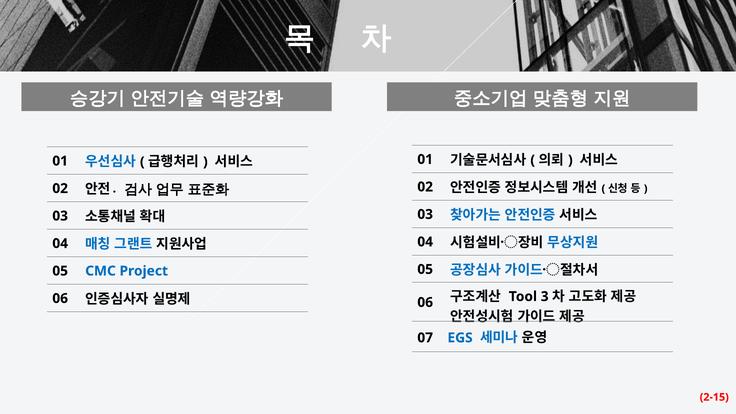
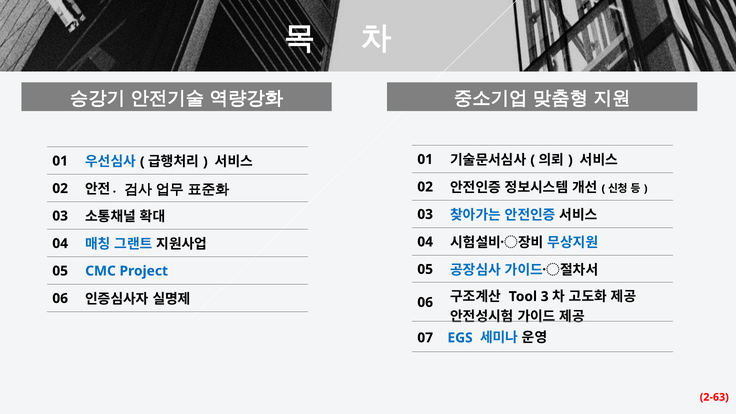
2-15: 2-15 -> 2-63
